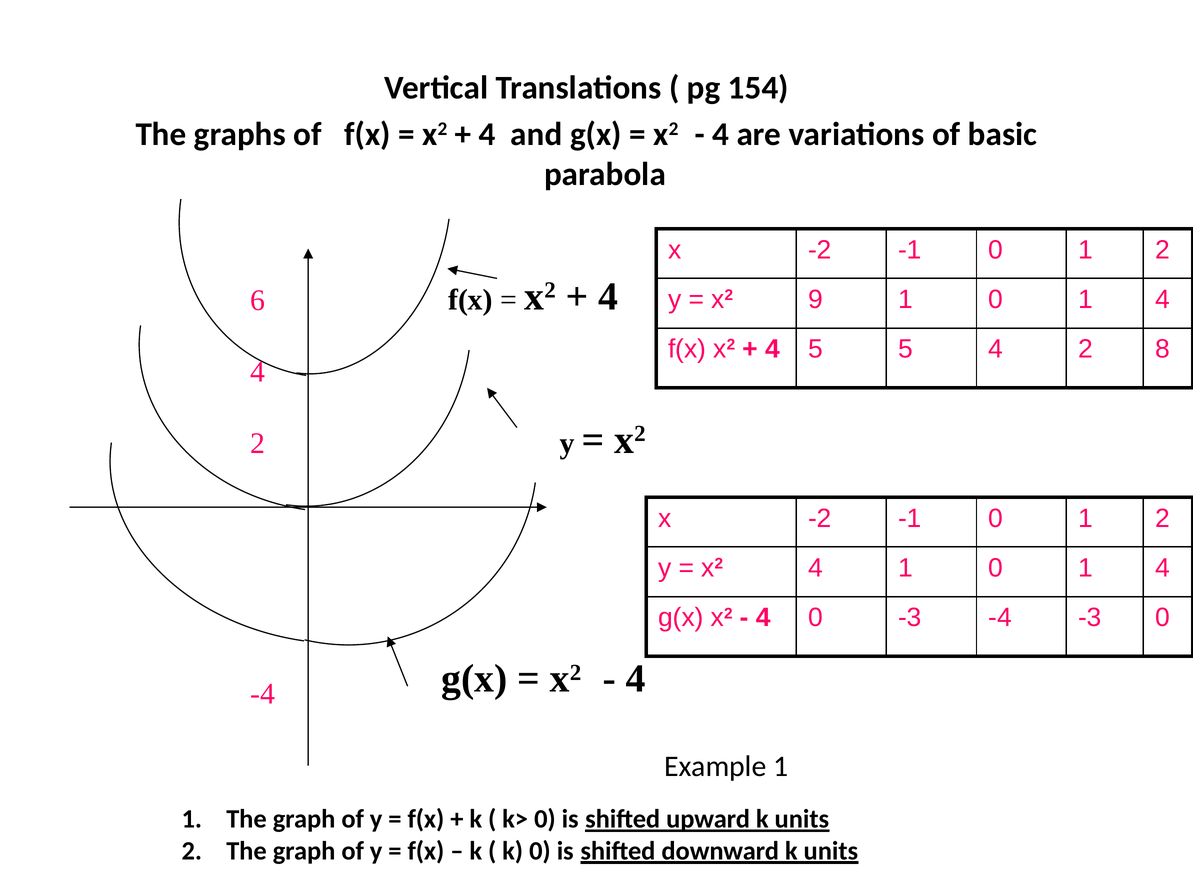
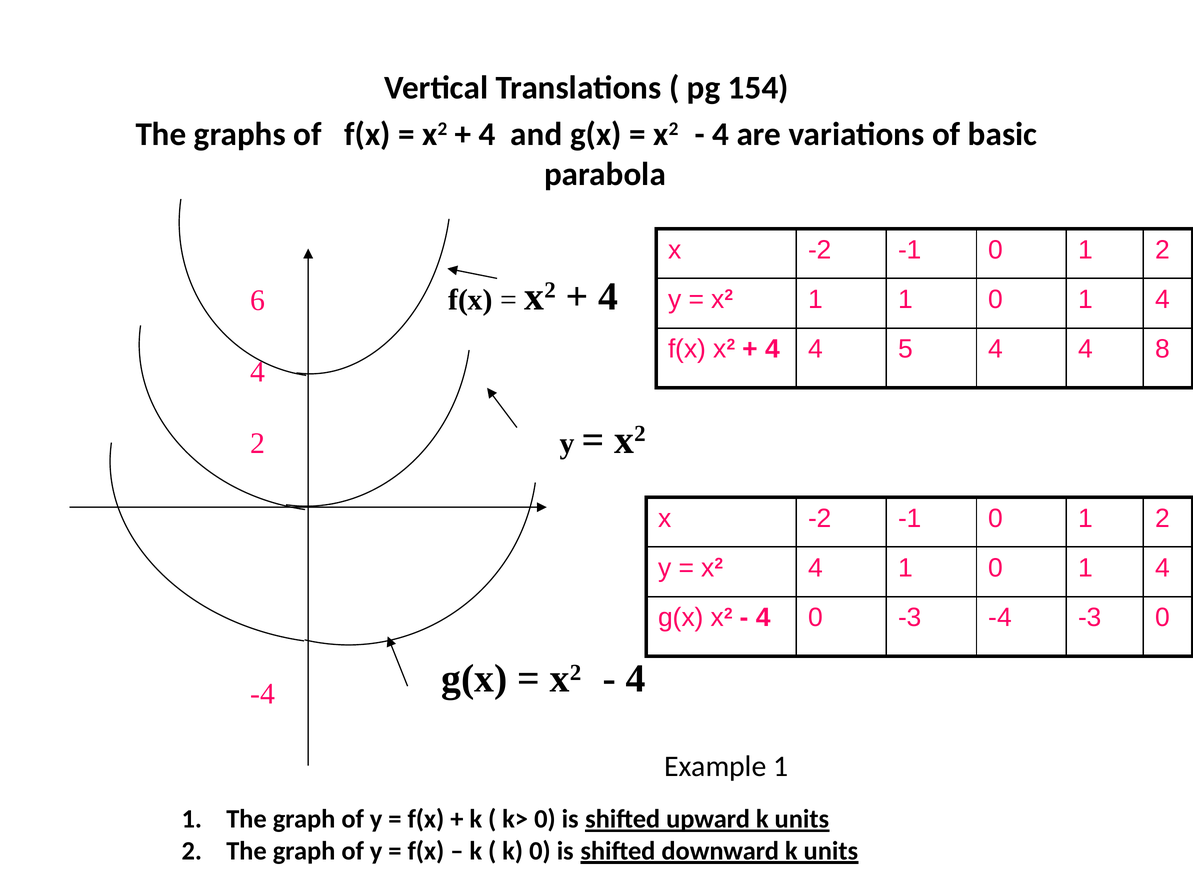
x2 9: 9 -> 1
5 at (815, 349): 5 -> 4
5 4 2: 2 -> 4
